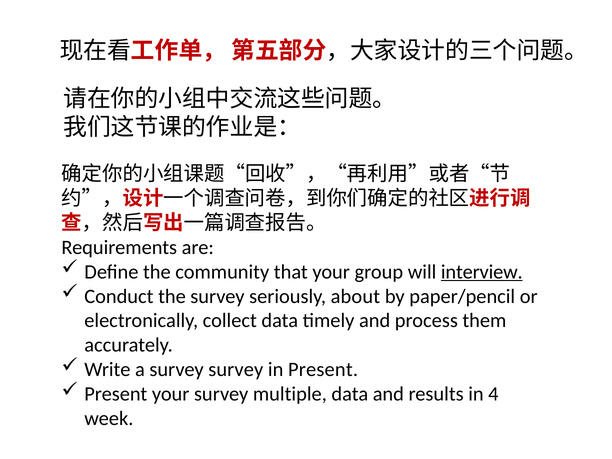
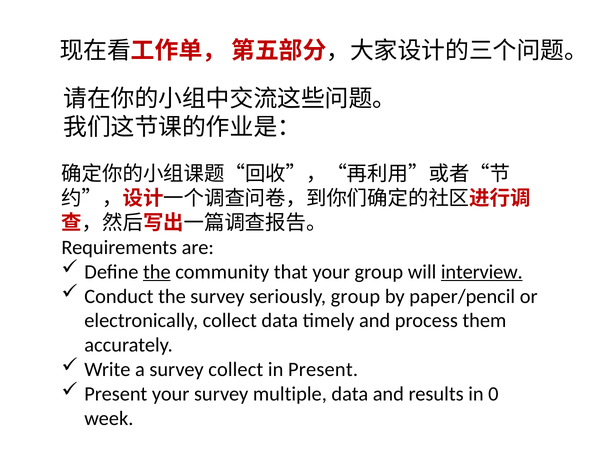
the at (157, 272) underline: none -> present
seriously about: about -> group
survey survey: survey -> collect
4: 4 -> 0
